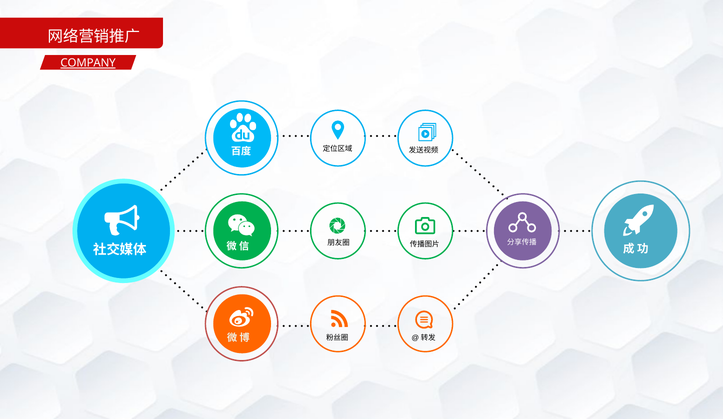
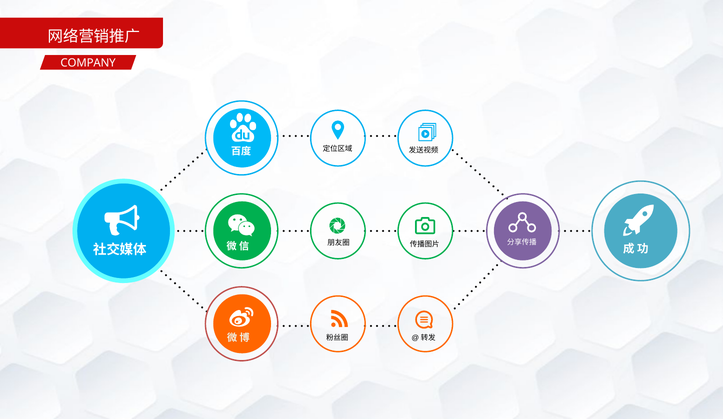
COMPANY underline: present -> none
